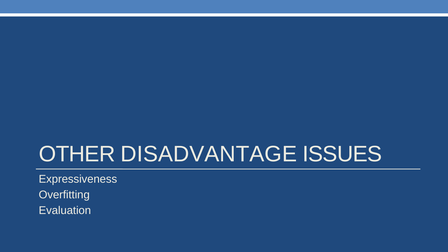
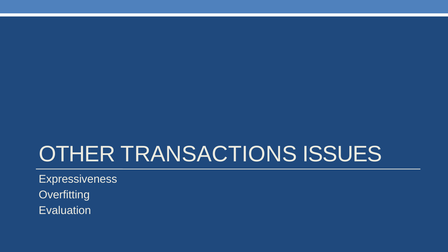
DISADVANTAGE: DISADVANTAGE -> TRANSACTIONS
